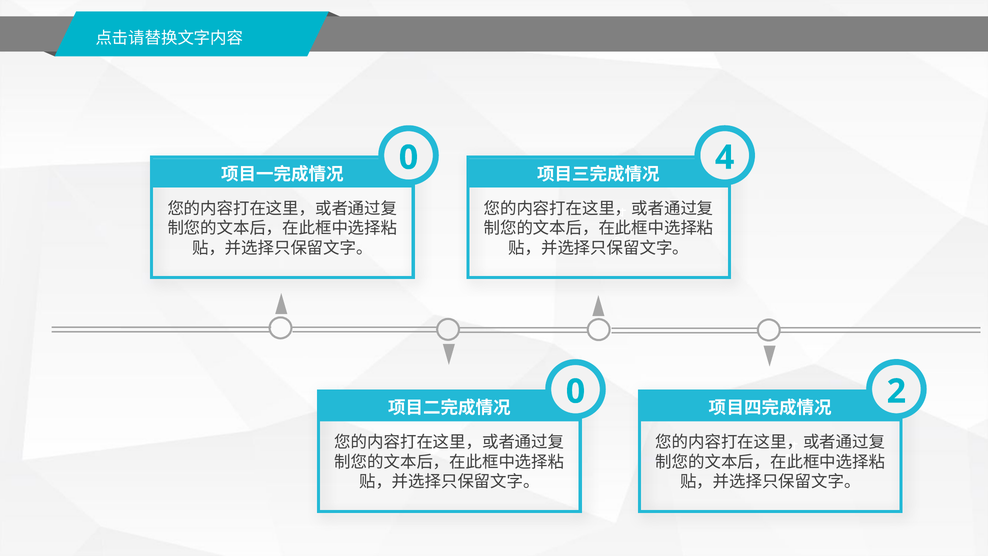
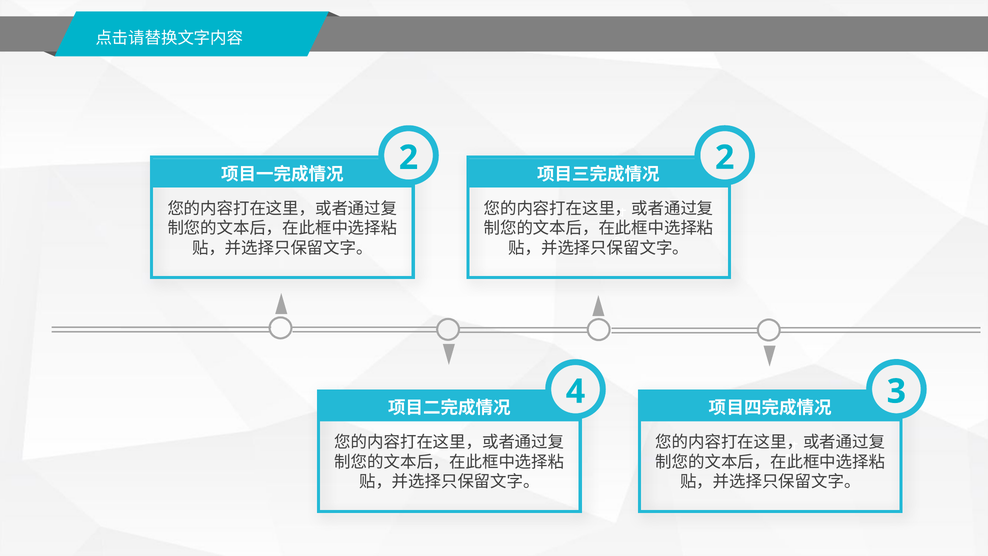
0 at (409, 158): 0 -> 2
4 at (725, 158): 4 -> 2
2 at (896, 391): 2 -> 3
0 at (575, 391): 0 -> 4
